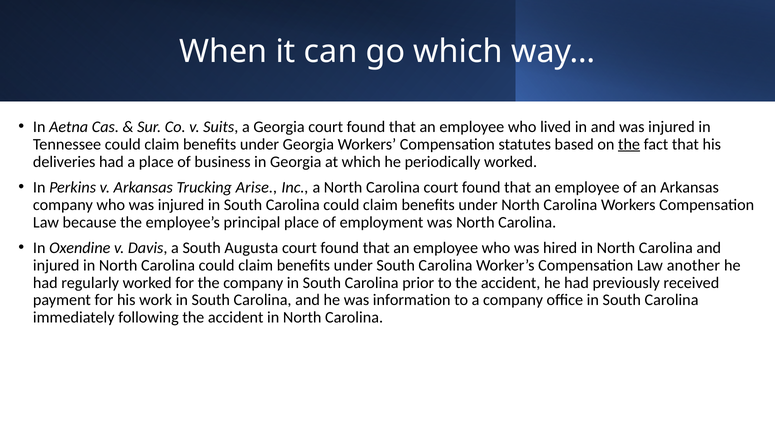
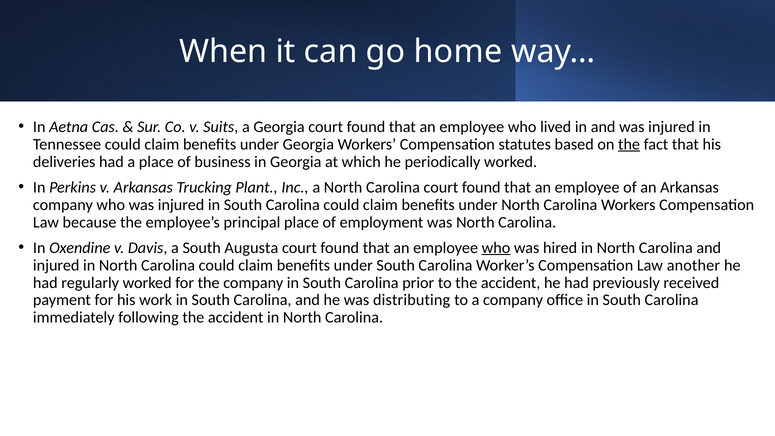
go which: which -> home
Arise: Arise -> Plant
who at (496, 248) underline: none -> present
information: information -> distributing
